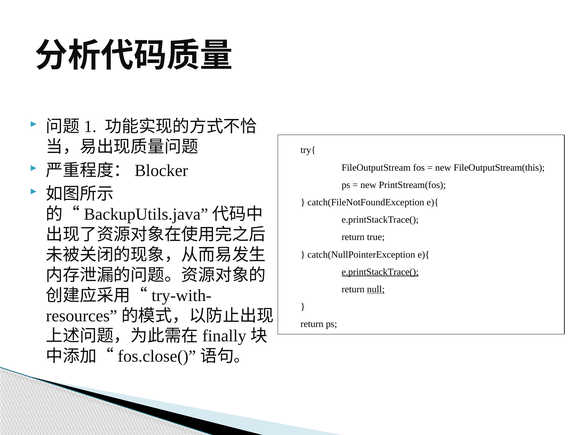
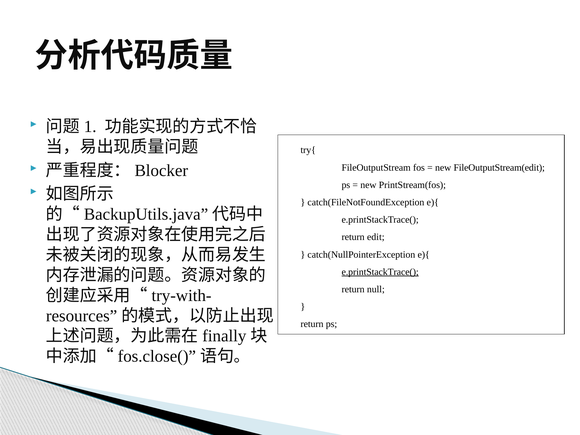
FileOutputStream(this: FileOutputStream(this -> FileOutputStream(edit
true: true -> edit
null underline: present -> none
